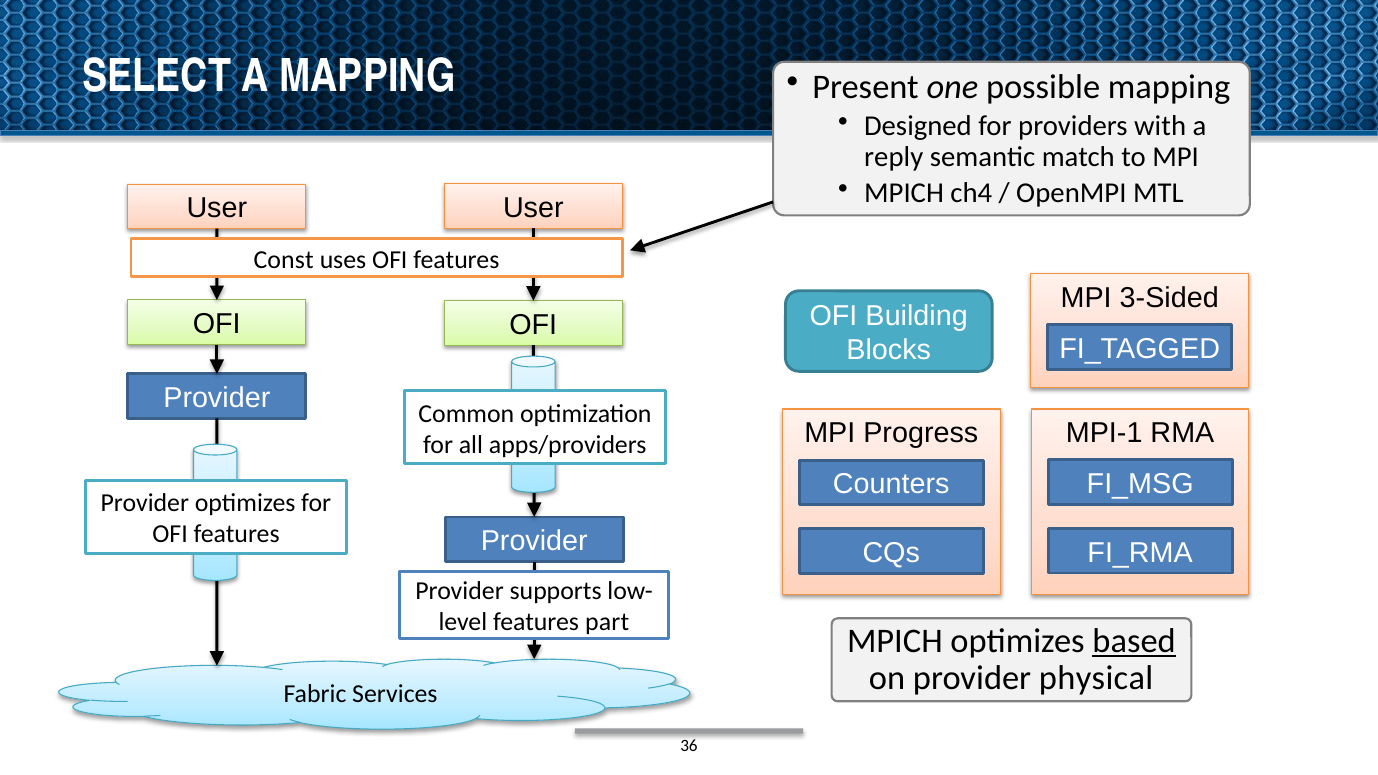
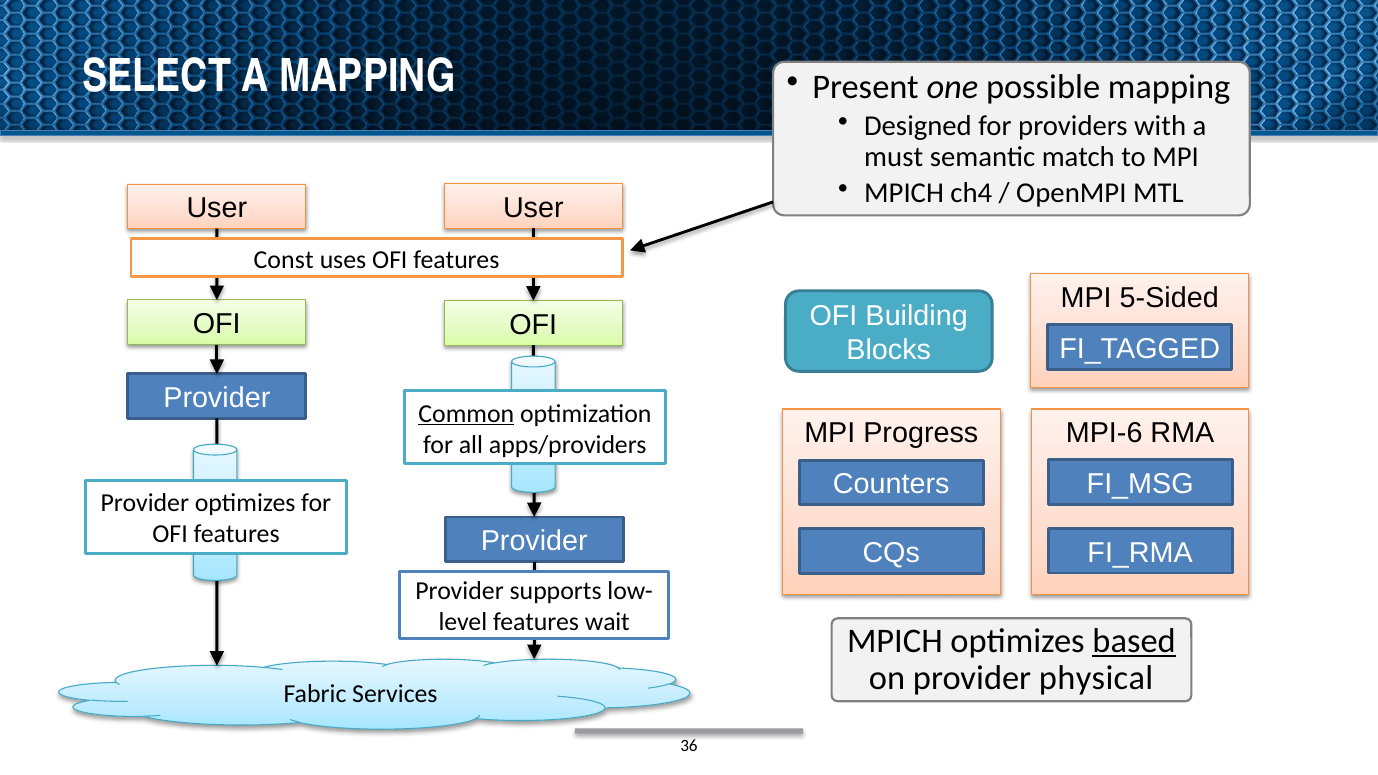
reply: reply -> must
3-Sided: 3-Sided -> 5-Sided
Common underline: none -> present
MPI-1: MPI-1 -> MPI-6
part: part -> wait
